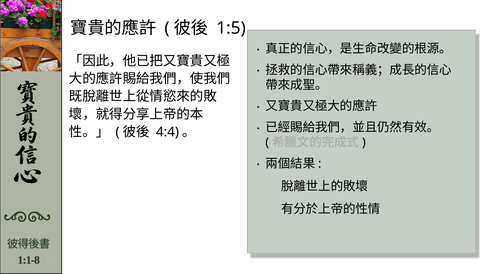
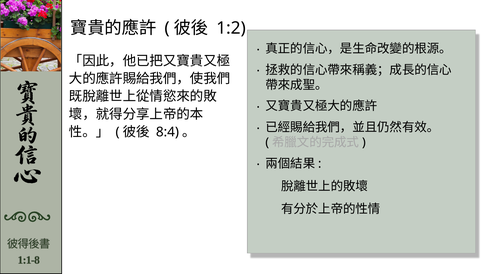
1:5: 1:5 -> 1:2
4:4: 4:4 -> 8:4
